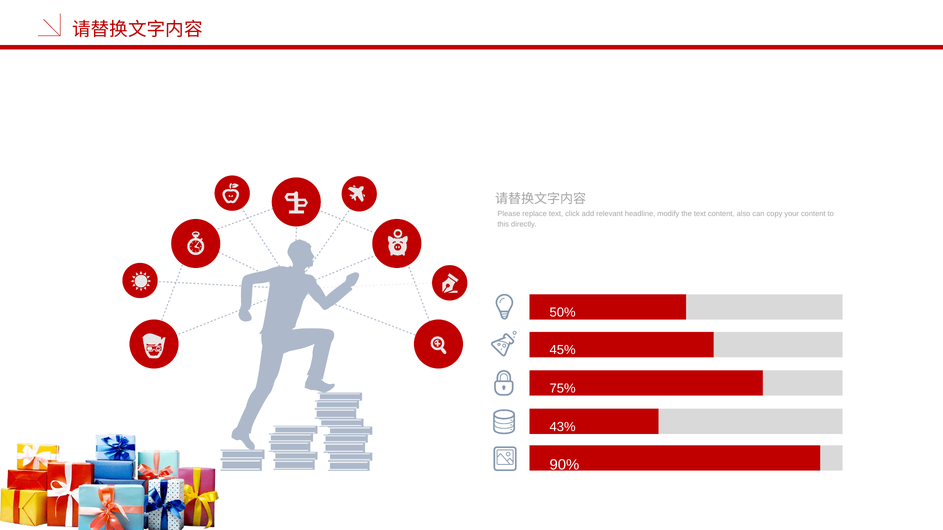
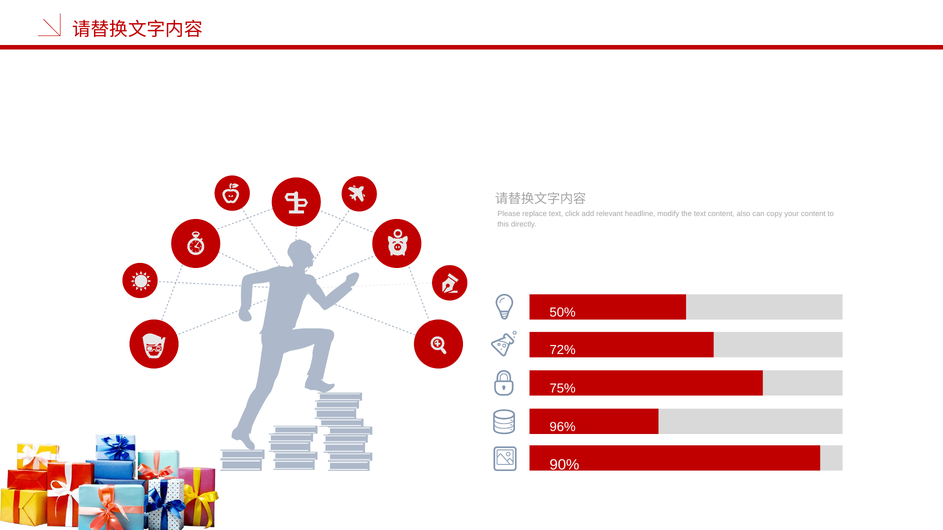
45%: 45% -> 72%
43%: 43% -> 96%
